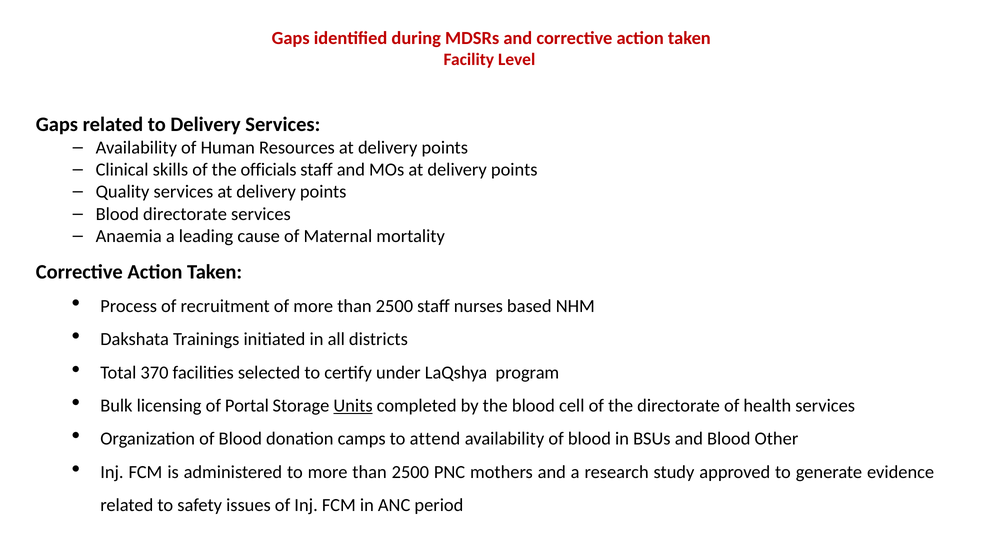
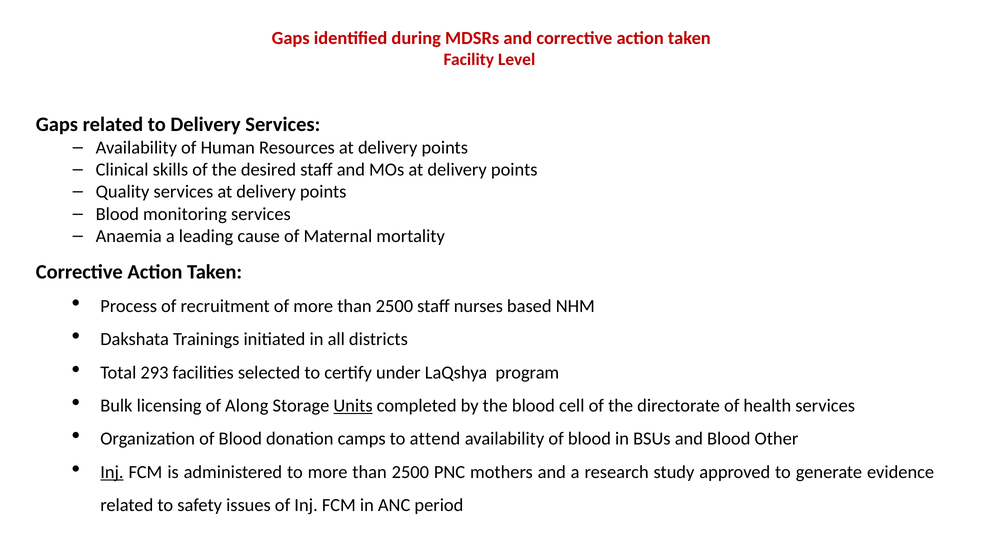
officials: officials -> desired
Blood directorate: directorate -> monitoring
370: 370 -> 293
Portal: Portal -> Along
Inj at (112, 472) underline: none -> present
